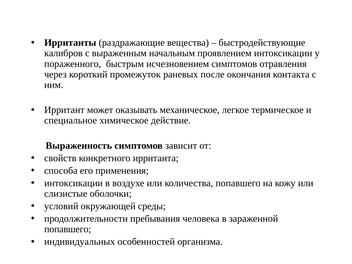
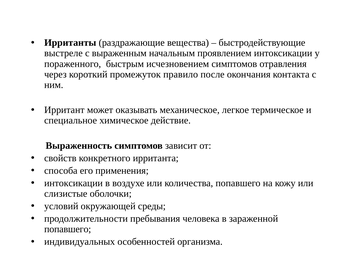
калибров: калибров -> выстреле
раневых: раневых -> правило
